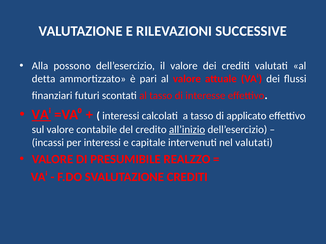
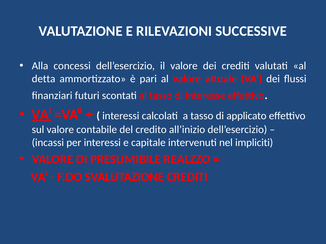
possono: possono -> concessi
all’inizio underline: present -> none
nel valutati: valutati -> impliciti
